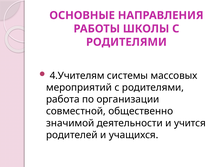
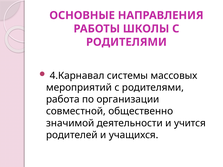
4.Учителям: 4.Учителям -> 4.Карнавал
